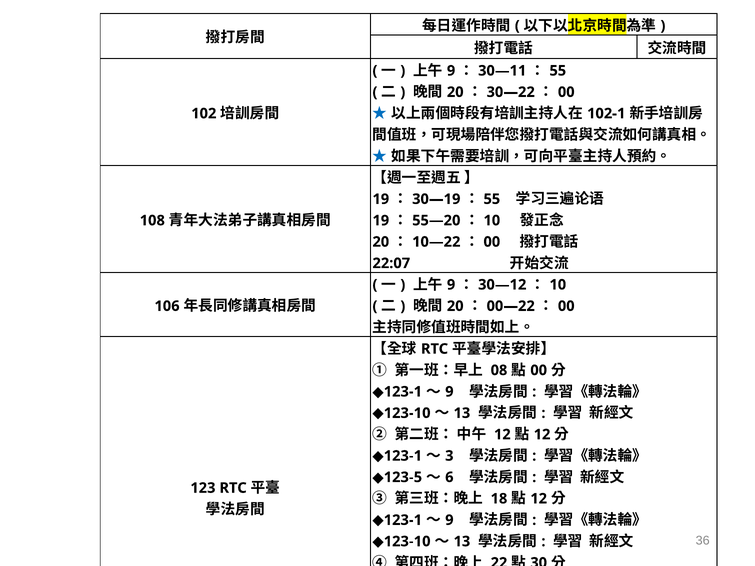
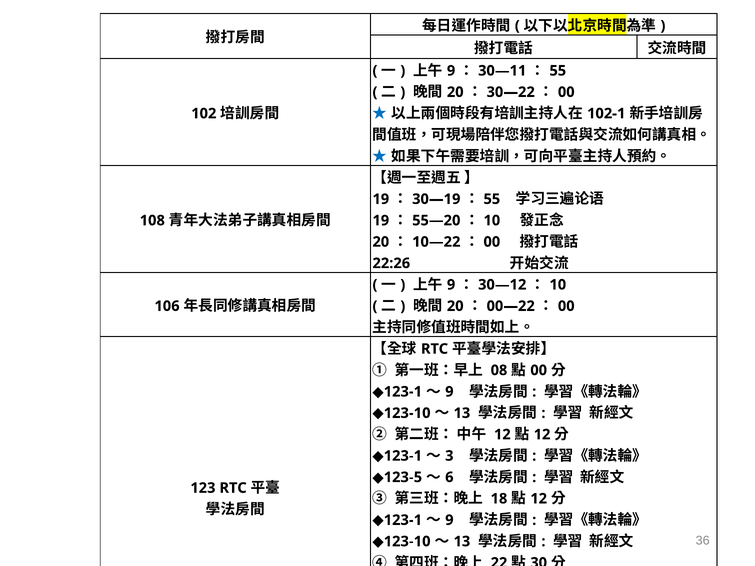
22:07: 22:07 -> 22:26
